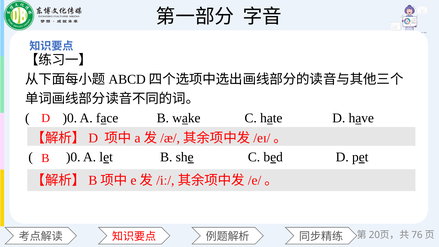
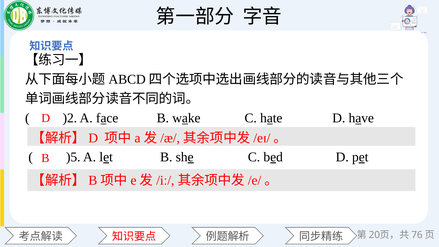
)0 at (70, 118): )0 -> )2
)0 at (73, 157): )0 -> )5
